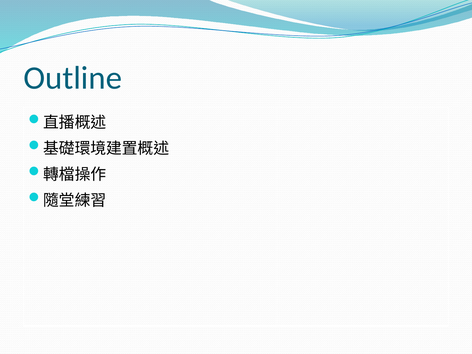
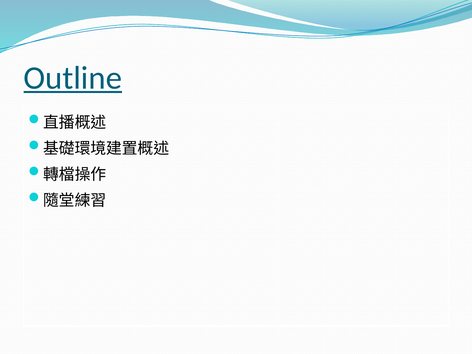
Outline underline: none -> present
